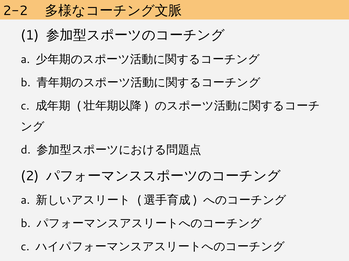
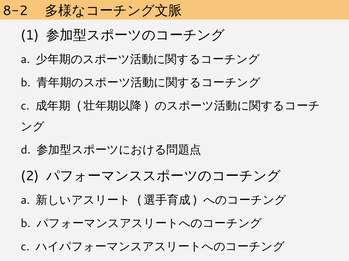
2-2: 2-2 -> 8-2
